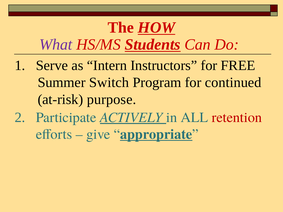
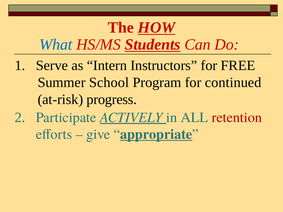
What colour: purple -> blue
Switch: Switch -> School
purpose: purpose -> progress
